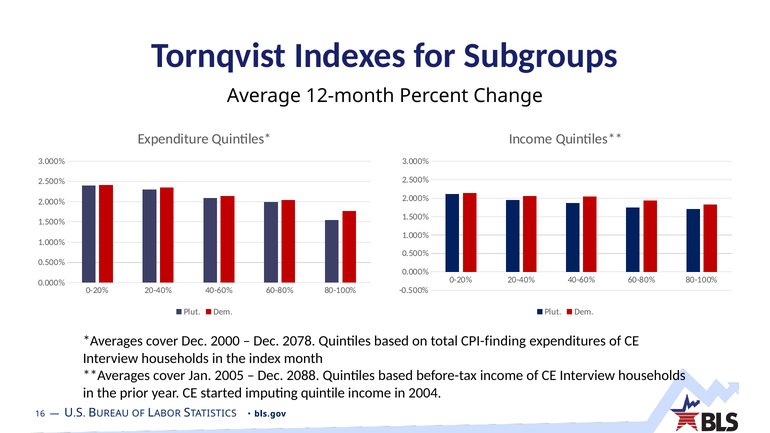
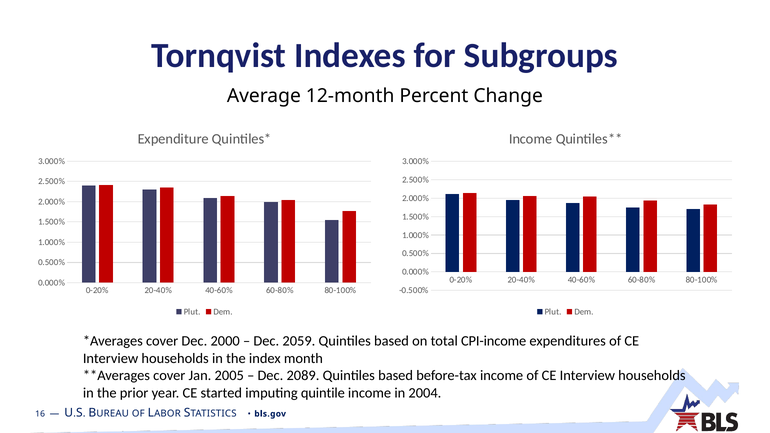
2078: 2078 -> 2059
CPI-finding: CPI-finding -> CPI-income
2088: 2088 -> 2089
